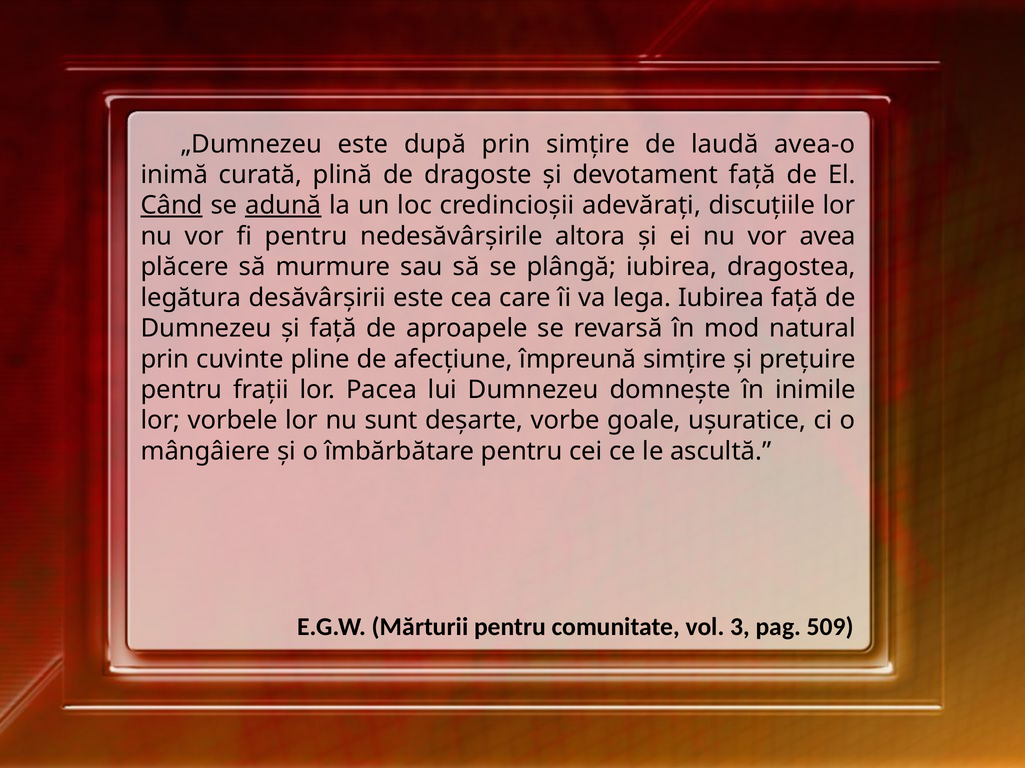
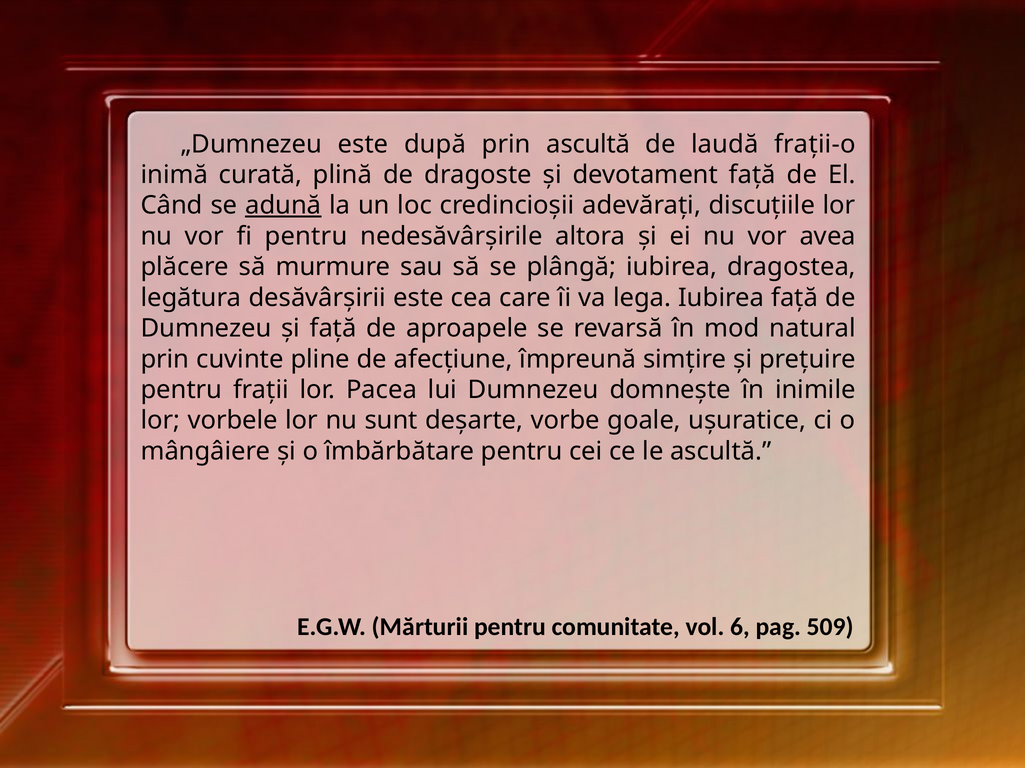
prin simţire: simţire -> ascultă
avea-o: avea-o -> fraţii-o
Când underline: present -> none
3: 3 -> 6
